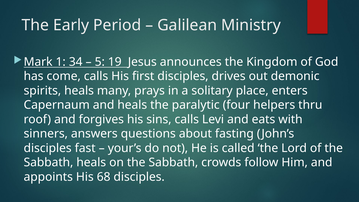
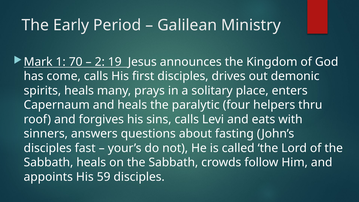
34: 34 -> 70
5: 5 -> 2
68: 68 -> 59
